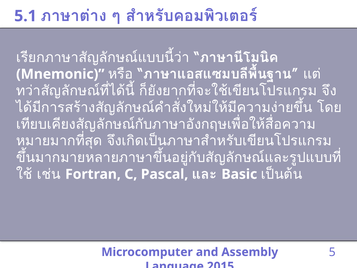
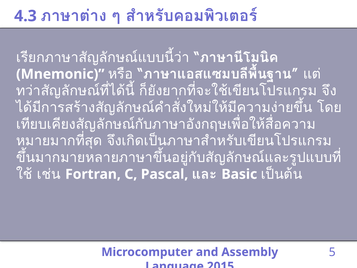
5.1: 5.1 -> 4.3
